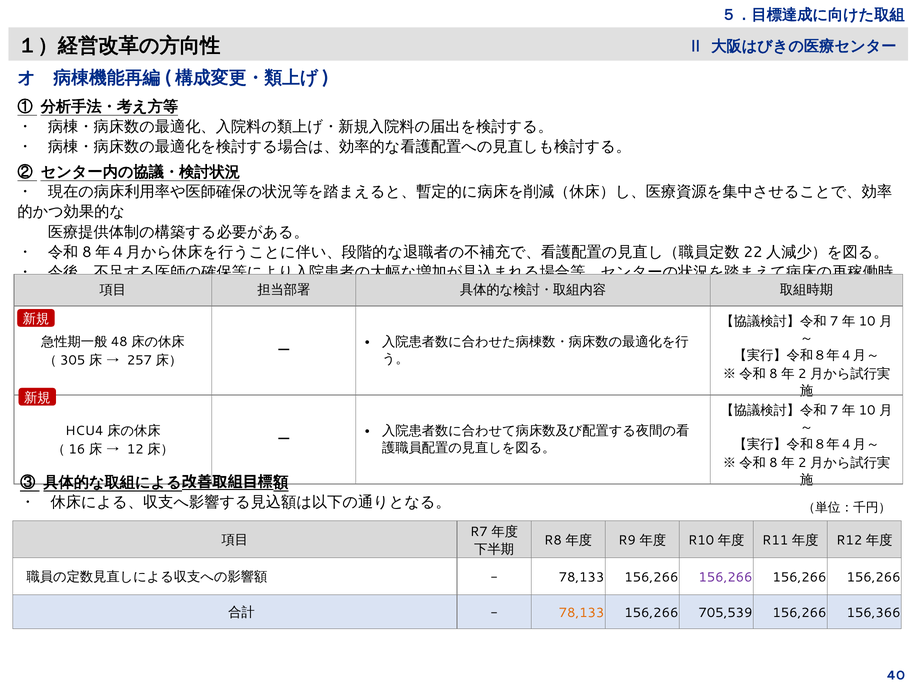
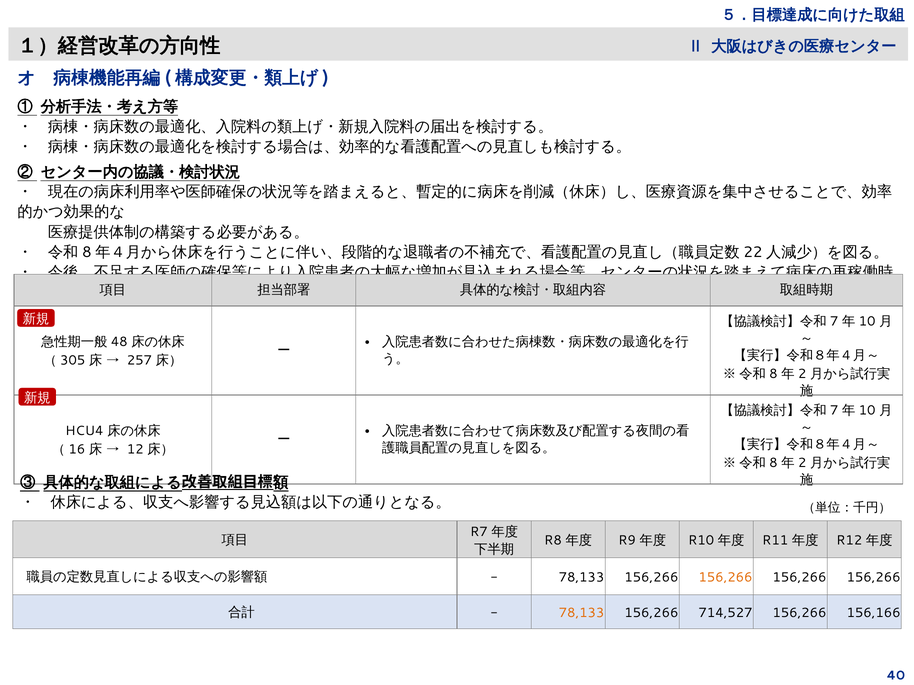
156,266 at (725, 578) colour: purple -> orange
705,539: 705,539 -> 714,527
156,366: 156,366 -> 156,166
